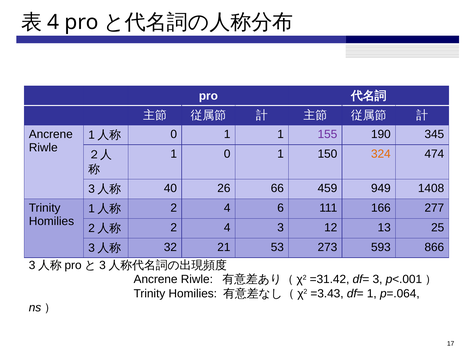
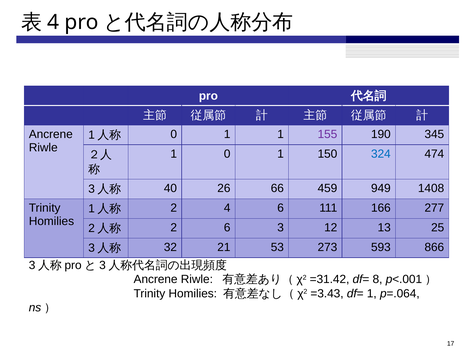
324 colour: orange -> blue
4 at (227, 228): 4 -> 6
df= 3: 3 -> 8
